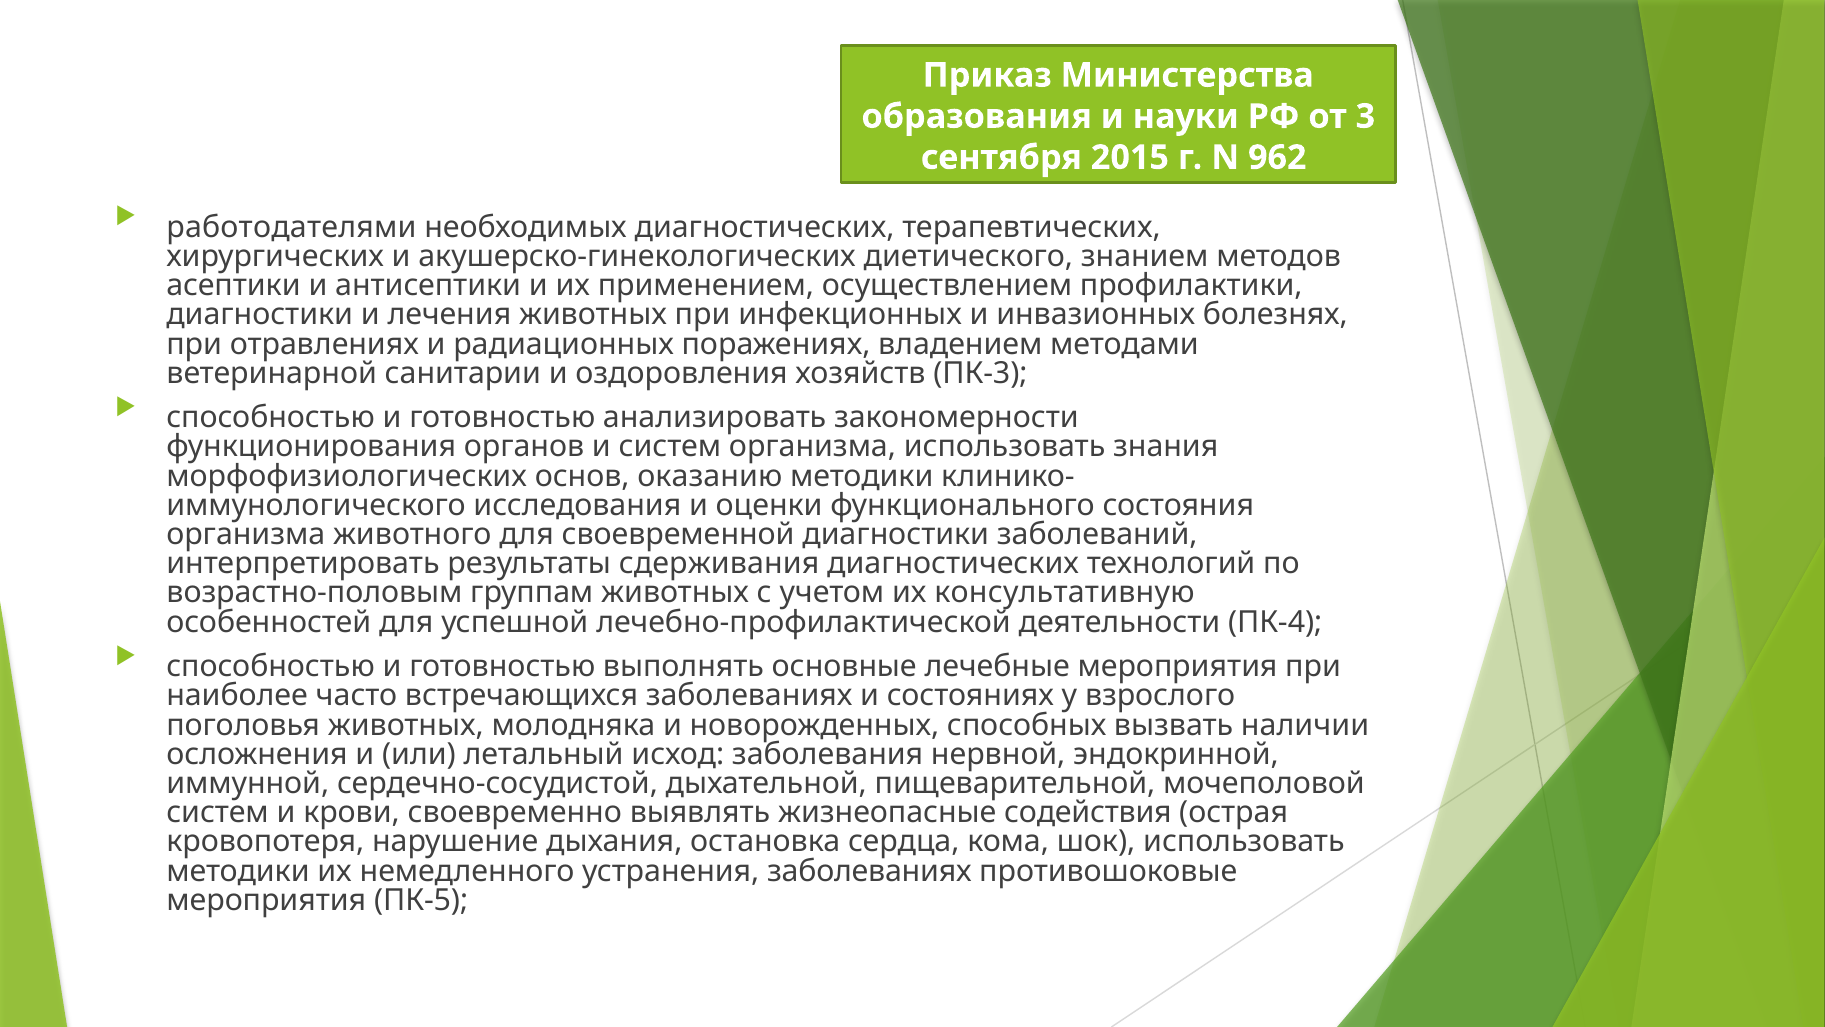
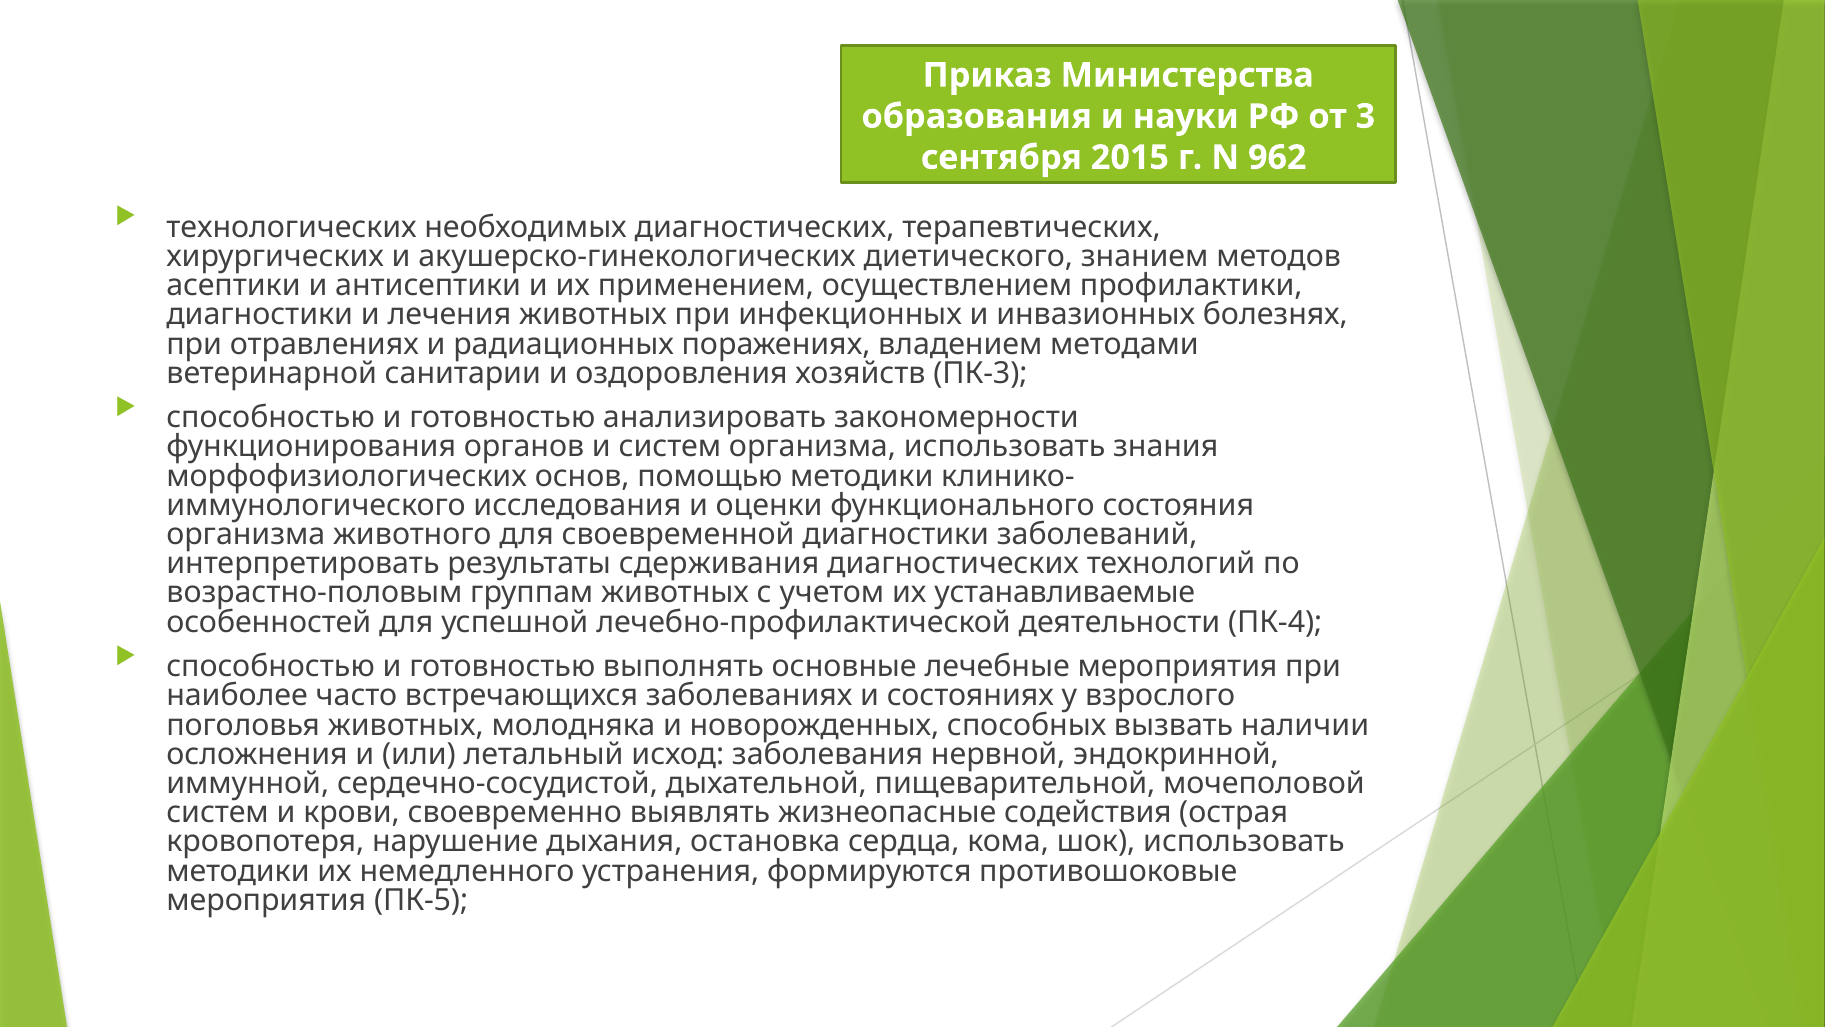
работодателями: работодателями -> технологических
оказанию: оказанию -> помощью
консультативную: консультативную -> устанавливаемые
устранения заболеваниях: заболеваниях -> формируются
